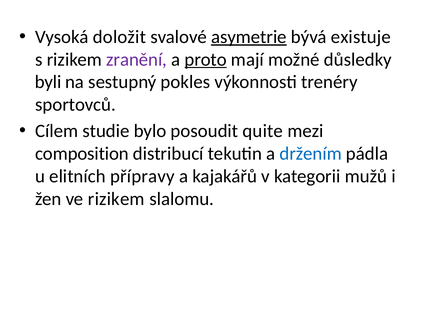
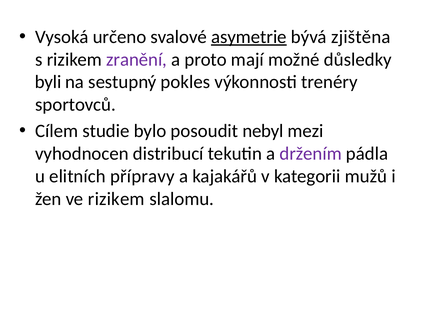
doložit: doložit -> určeno
existuje: existuje -> zjištěna
proto underline: present -> none
quite: quite -> nebyl
composition: composition -> vyhodnocen
držením colour: blue -> purple
